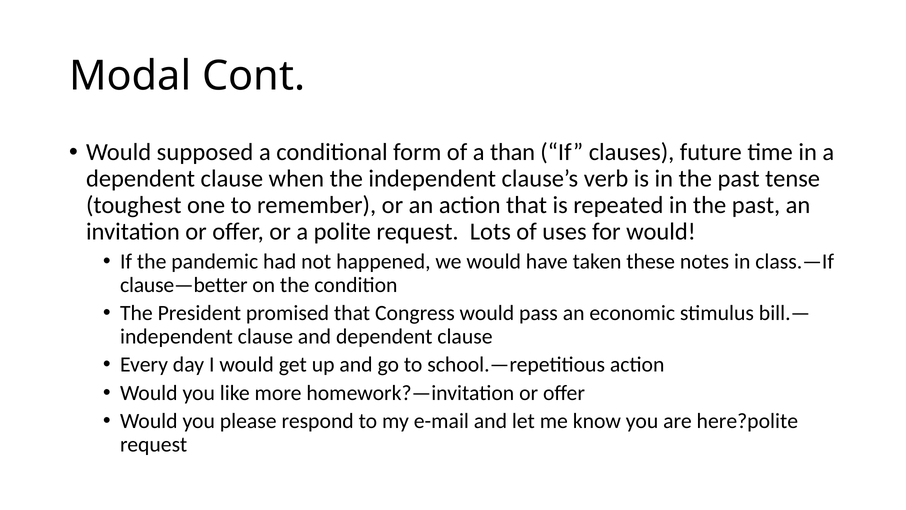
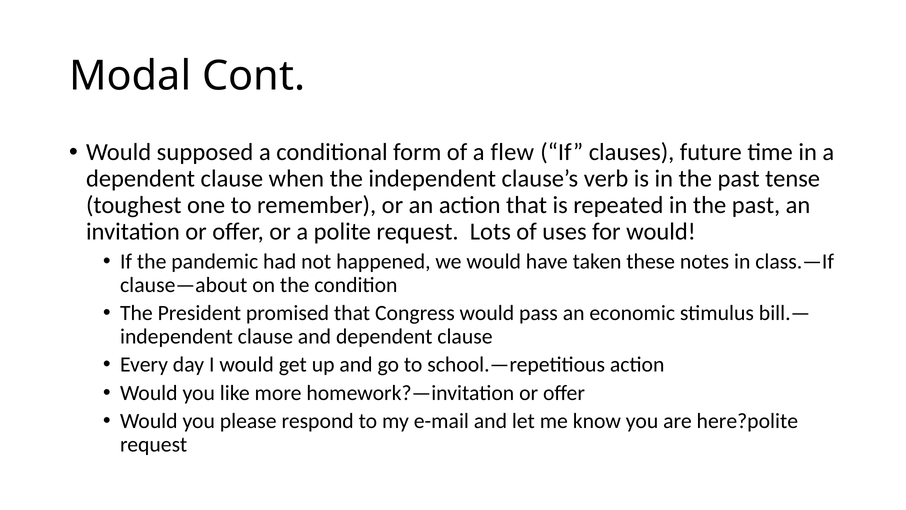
than: than -> flew
clause—better: clause—better -> clause—about
